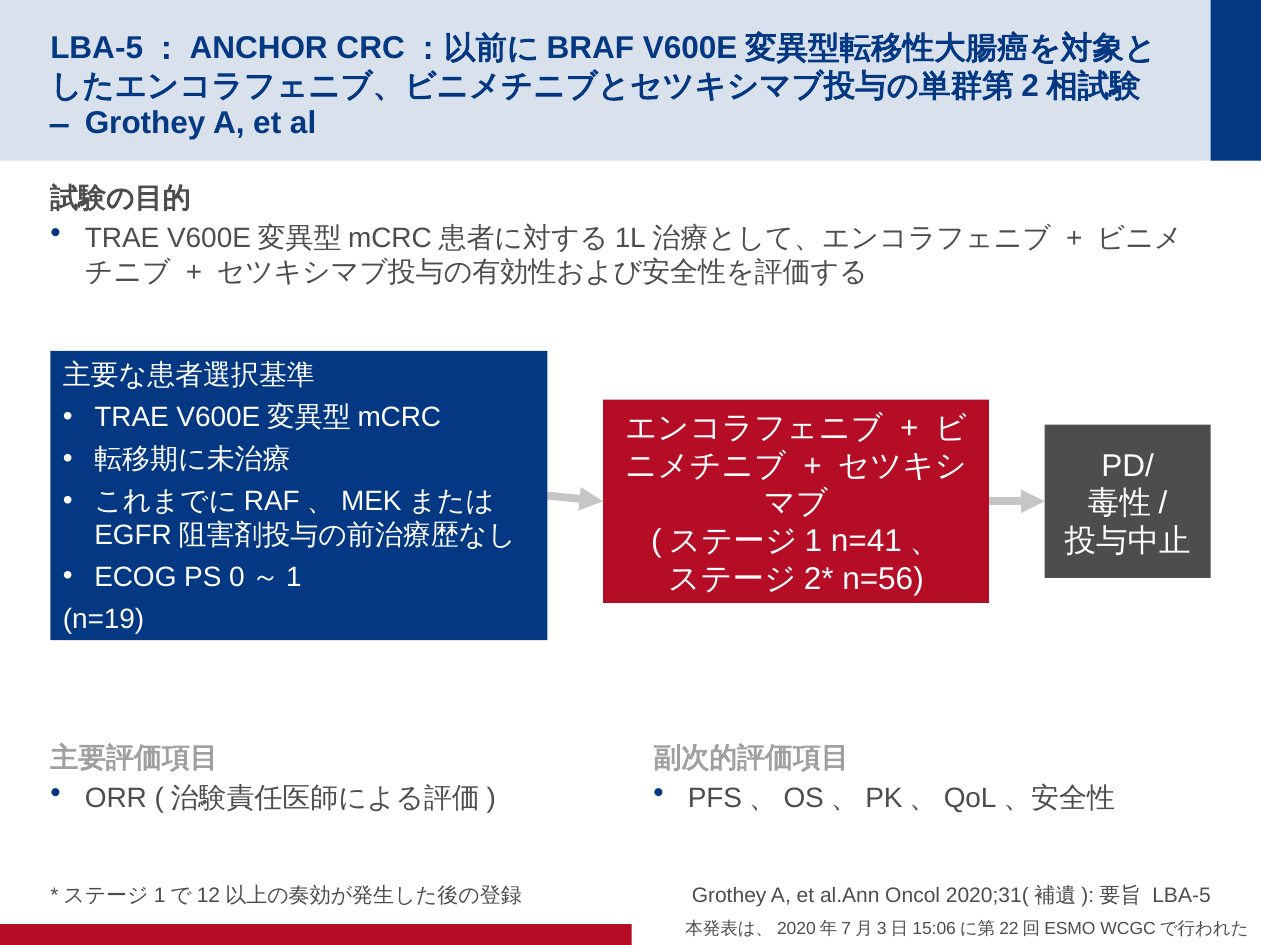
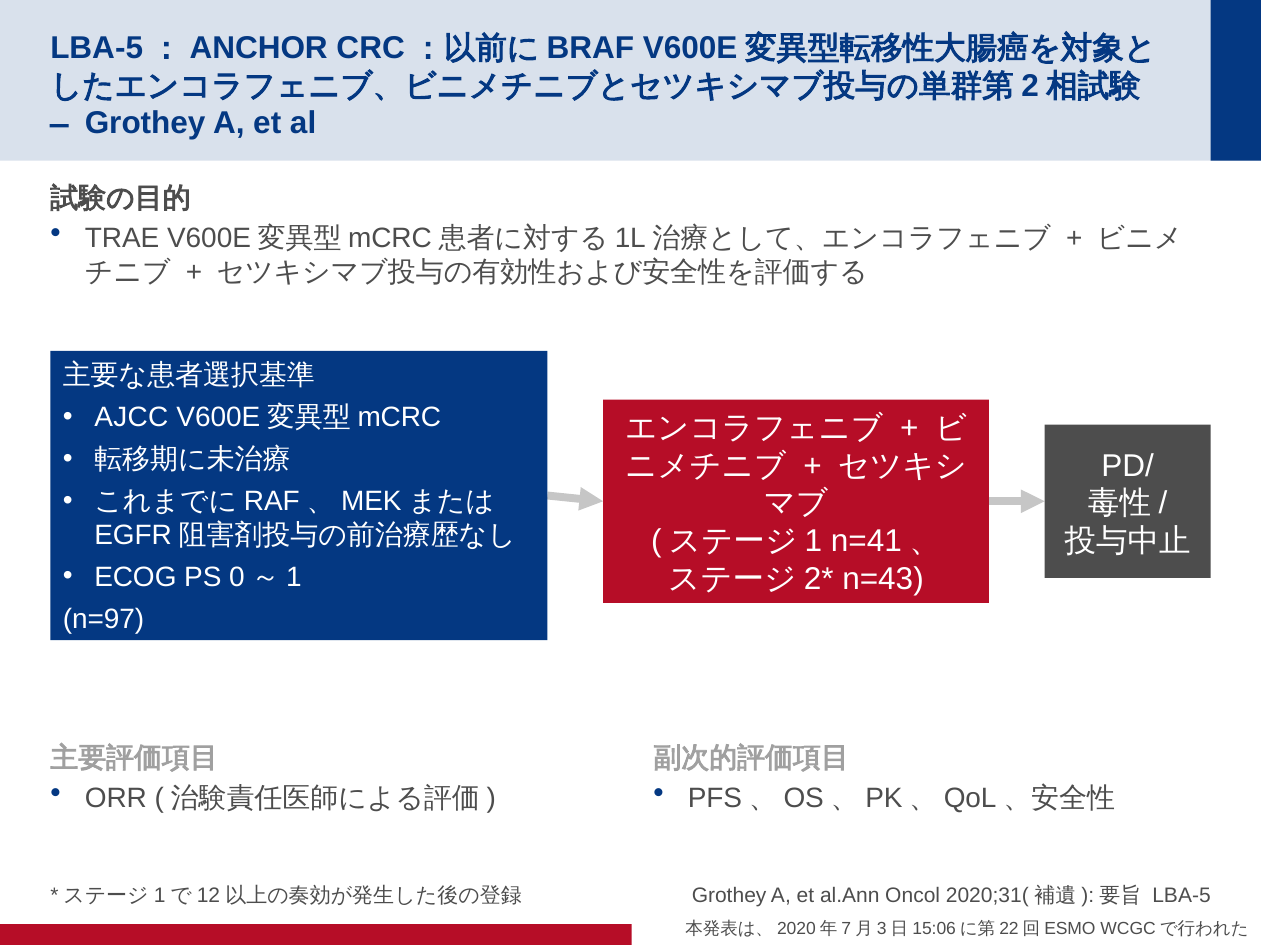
TRAE at (132, 418): TRAE -> AJCC
n=56: n=56 -> n=43
n=19: n=19 -> n=97
